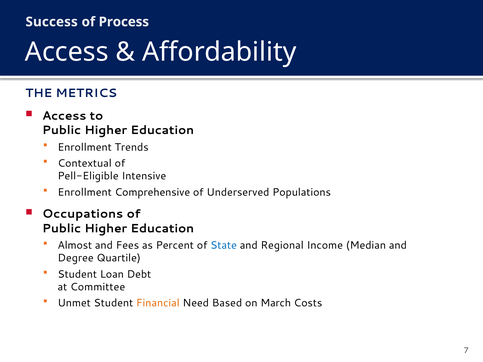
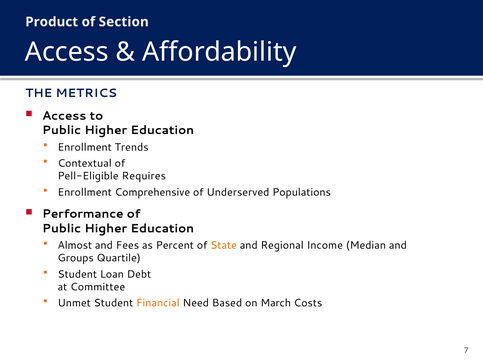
Success: Success -> Product
Process: Process -> Section
Intensive: Intensive -> Requires
Occupations: Occupations -> Performance
State colour: blue -> orange
Degree: Degree -> Groups
